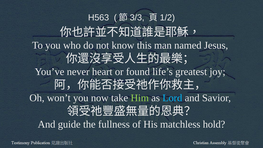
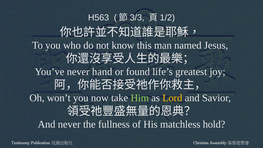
heart: heart -> hand
Lord colour: light blue -> yellow
And guide: guide -> never
